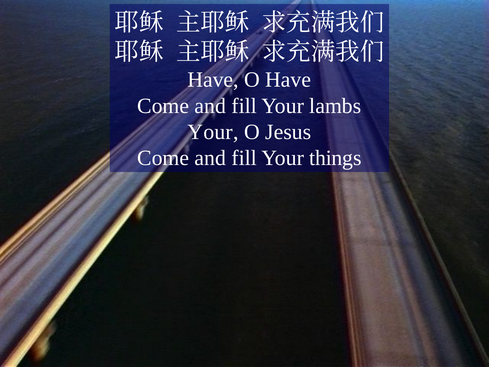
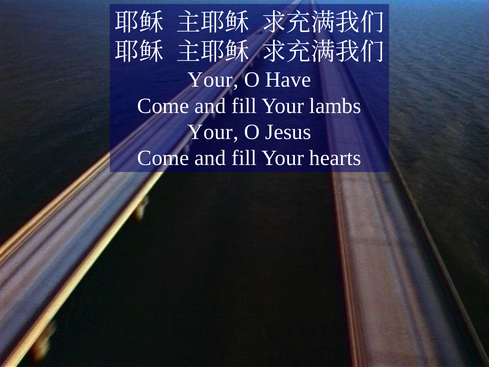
Have at (213, 80): Have -> Your
things: things -> hearts
